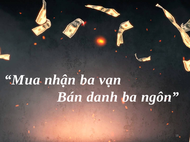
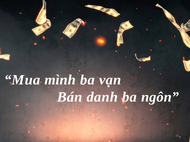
nhận: nhận -> mình
